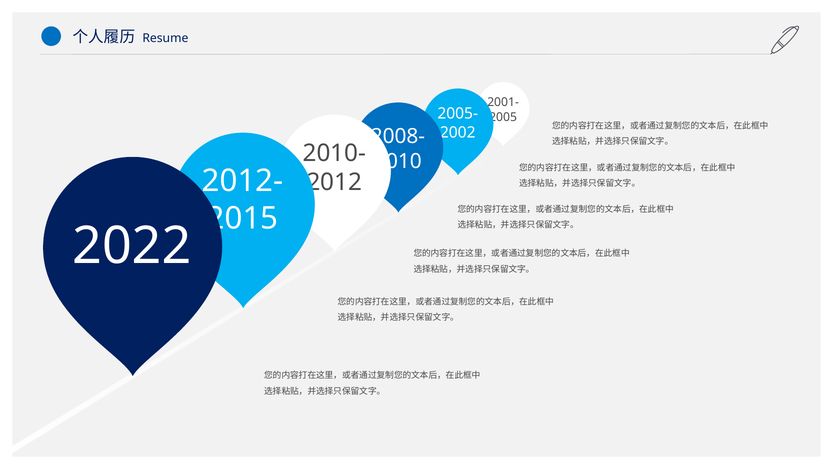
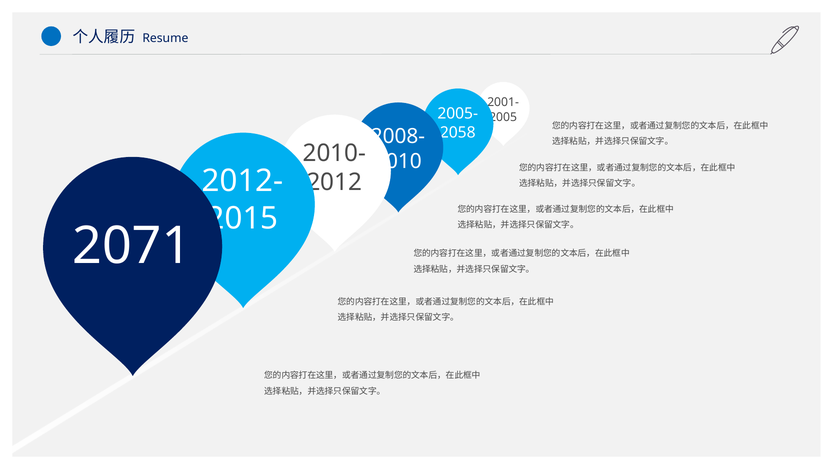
2002: 2002 -> 2058
2022: 2022 -> 2071
